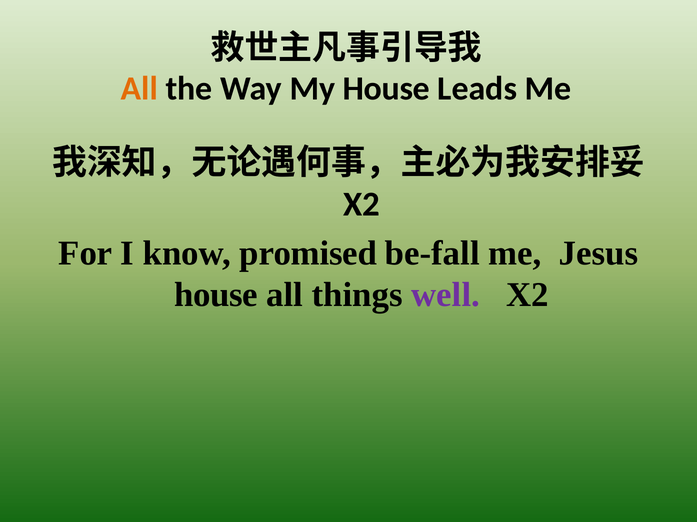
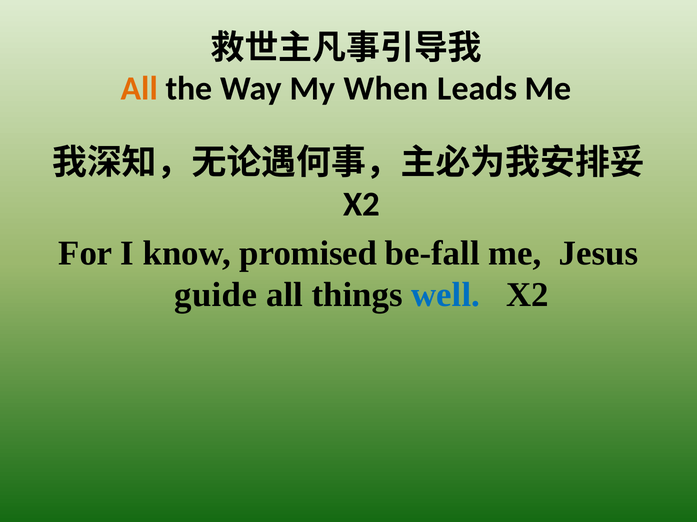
My House: House -> When
house at (216, 295): house -> guide
well colour: purple -> blue
